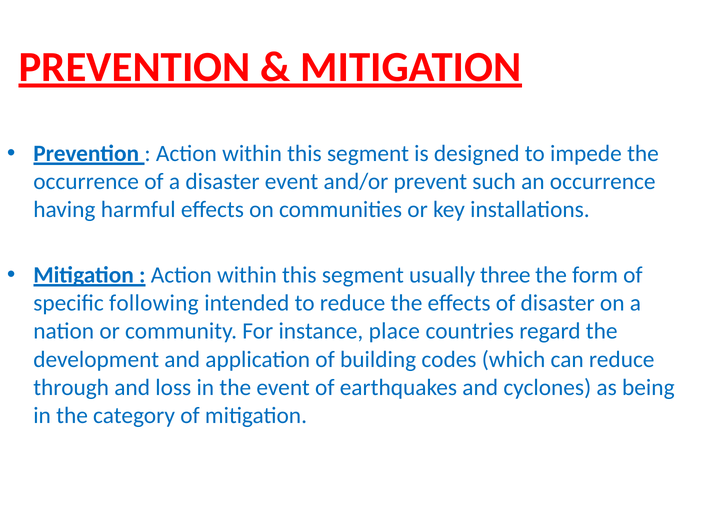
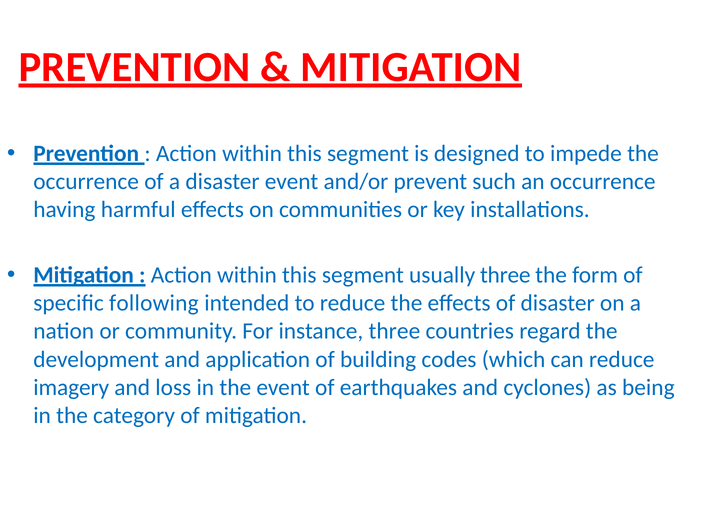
instance place: place -> three
through: through -> imagery
